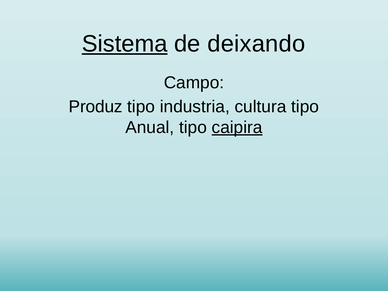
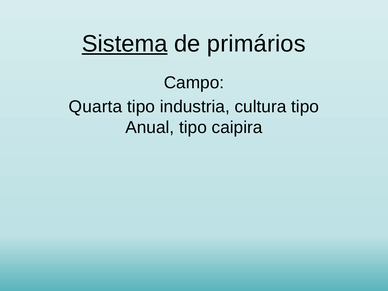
deixando: deixando -> primários
Produz: Produz -> Quarta
caipira underline: present -> none
